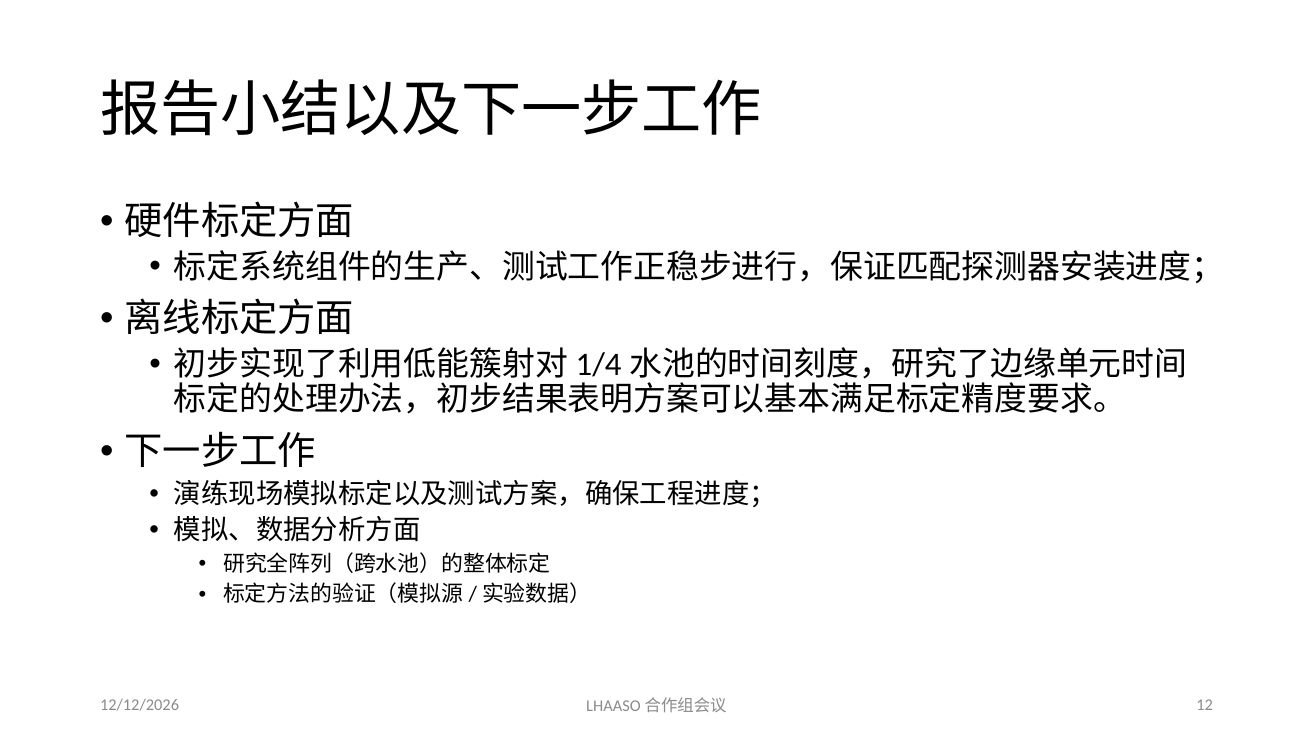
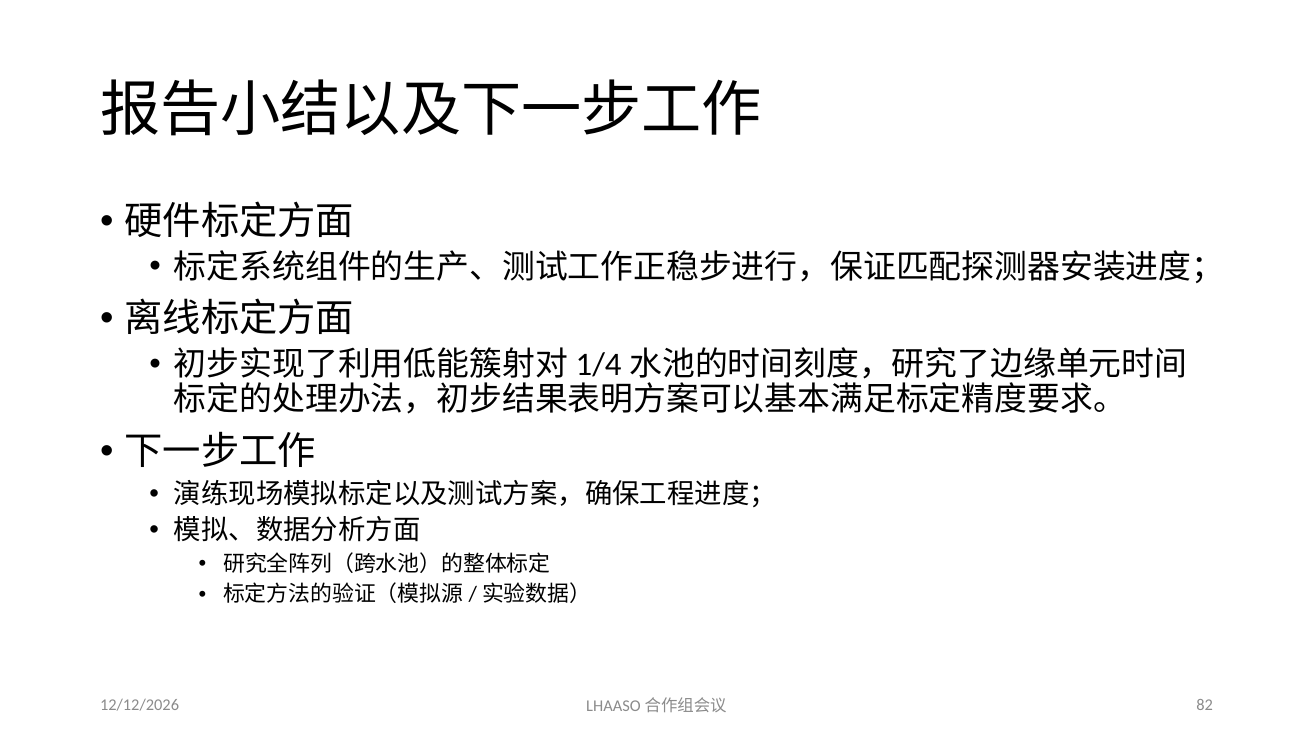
12: 12 -> 82
